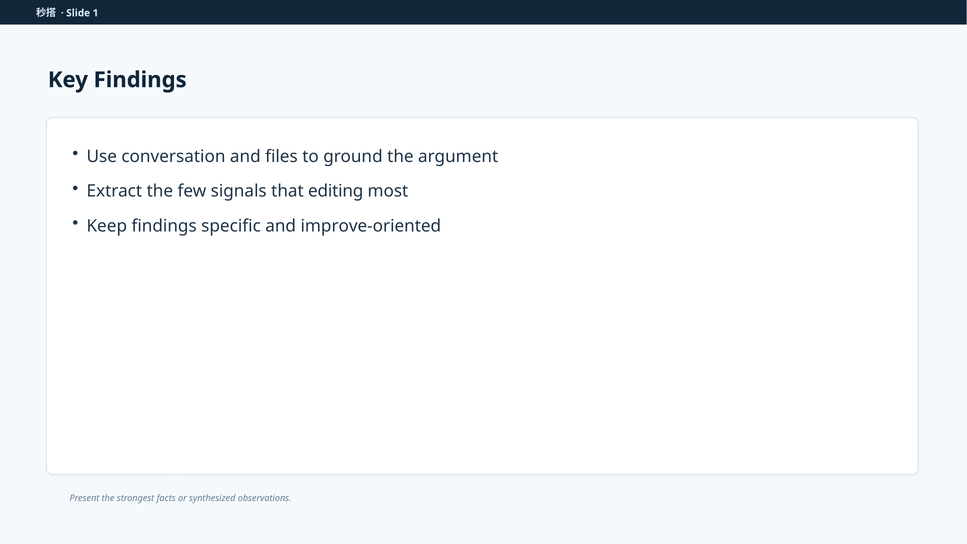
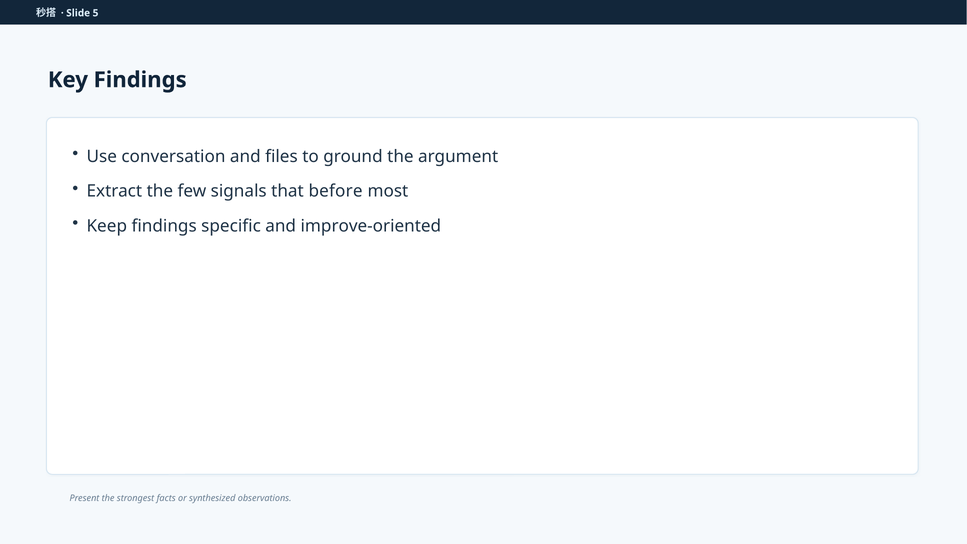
1: 1 -> 5
editing: editing -> before
